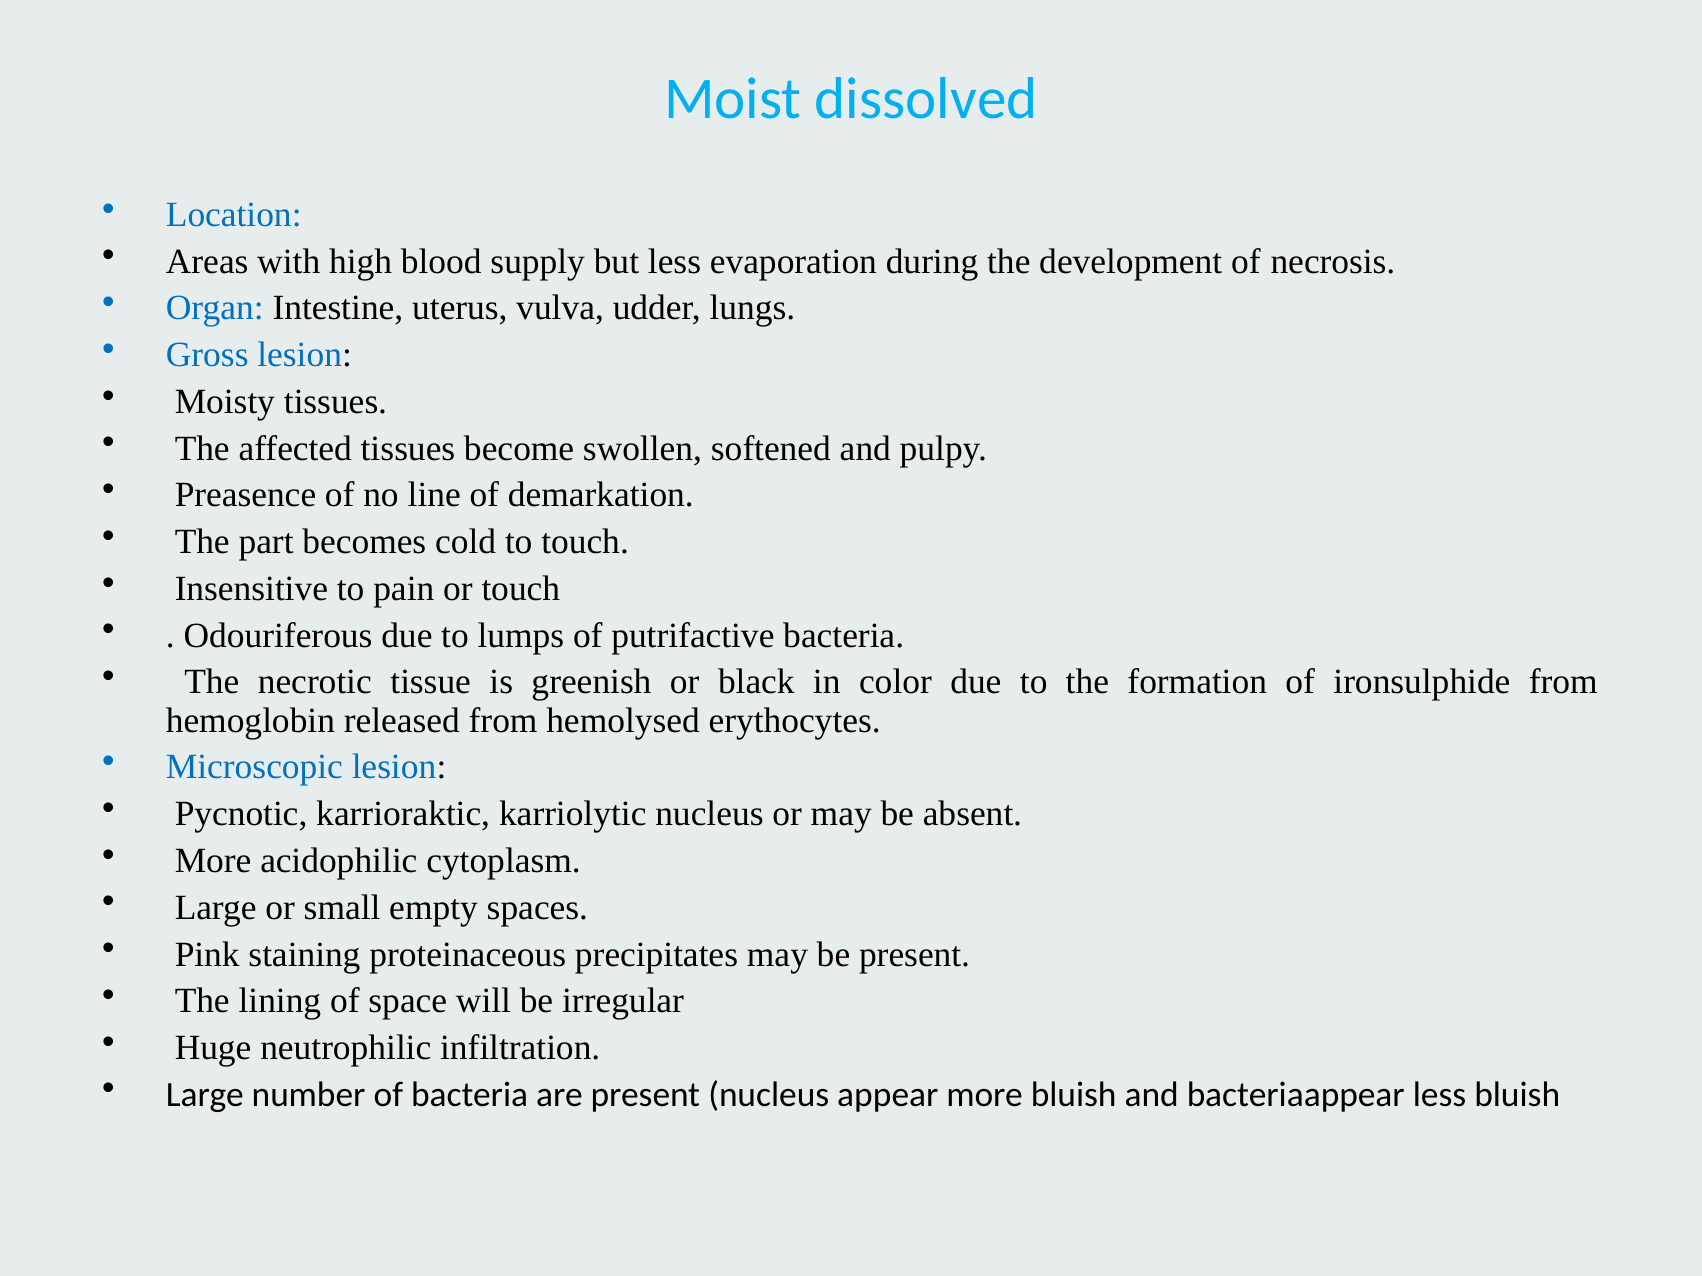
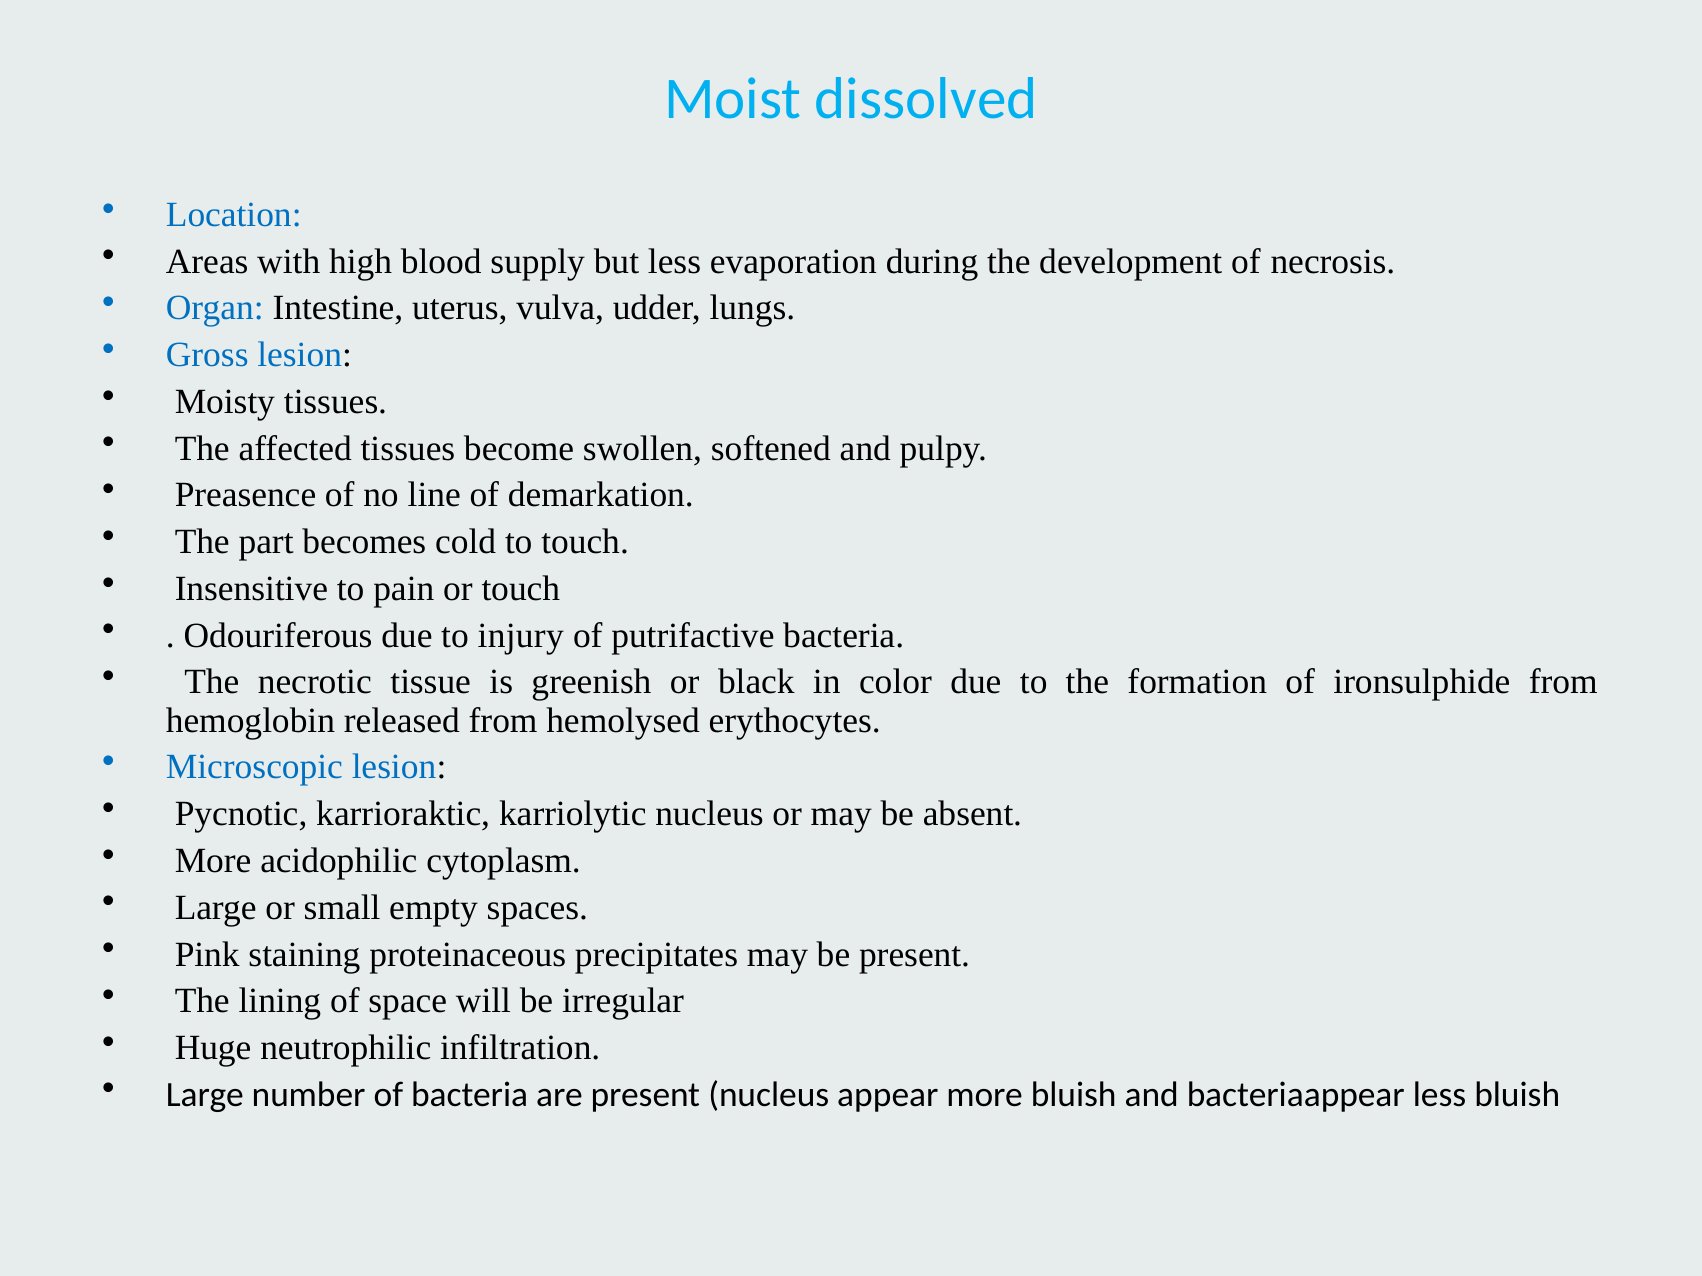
lumps: lumps -> injury
